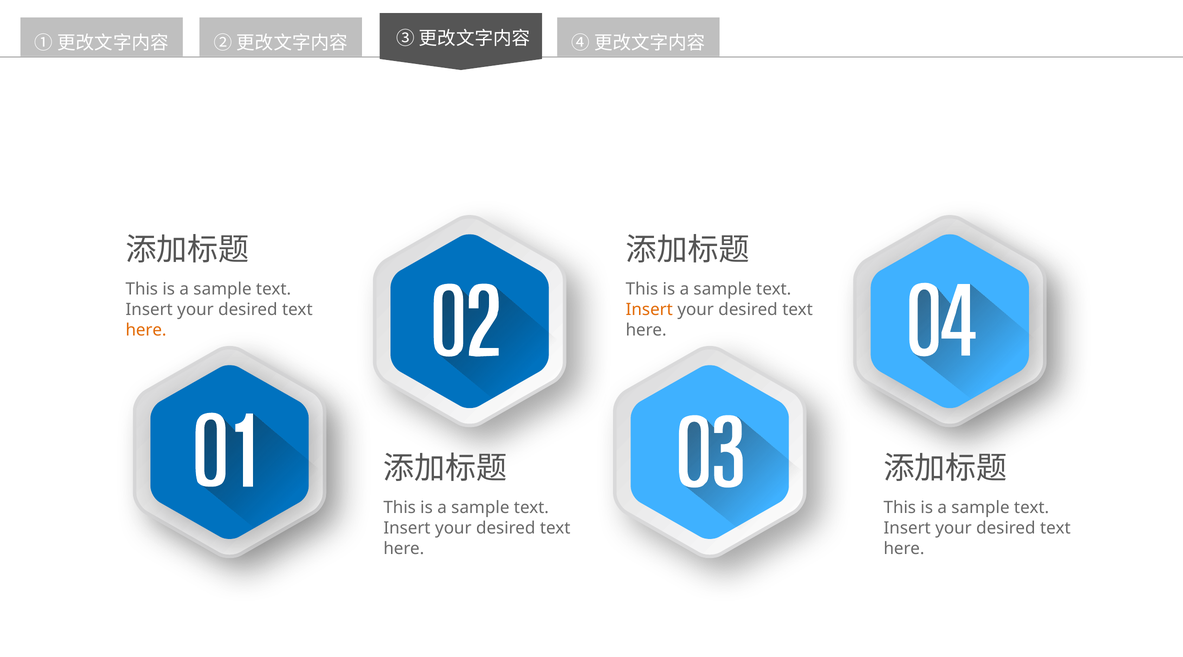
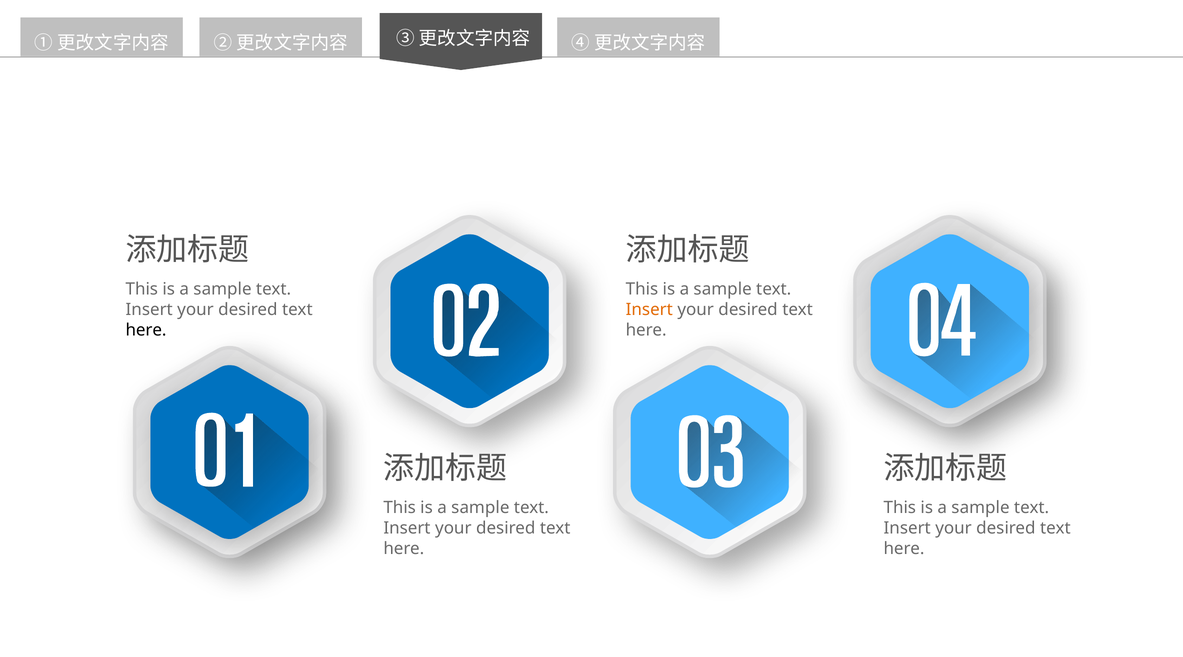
here at (146, 330) colour: orange -> black
